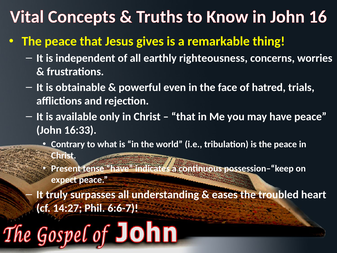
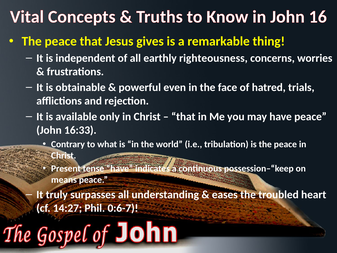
expect: expect -> means
6:6-7: 6:6-7 -> 0:6-7
